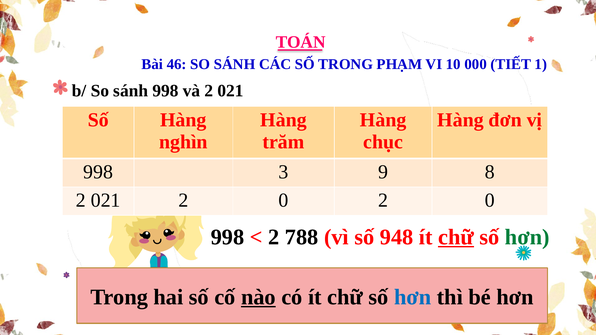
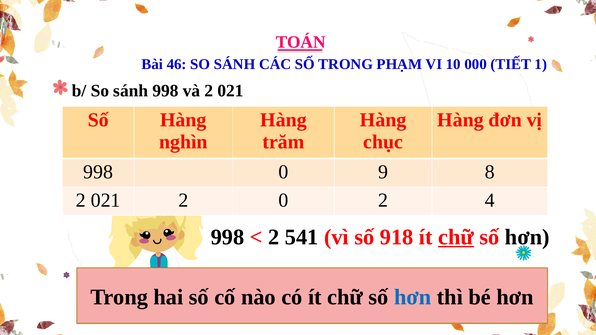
998 3: 3 -> 0
0 2 0: 0 -> 4
788: 788 -> 541
948: 948 -> 918
hơn at (527, 237) colour: green -> black
nào underline: present -> none
